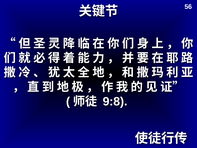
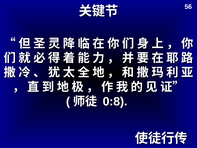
9:8: 9:8 -> 0:8
